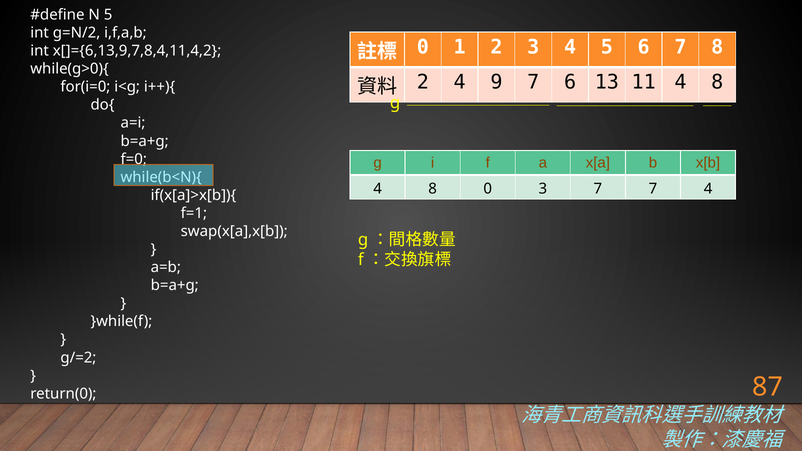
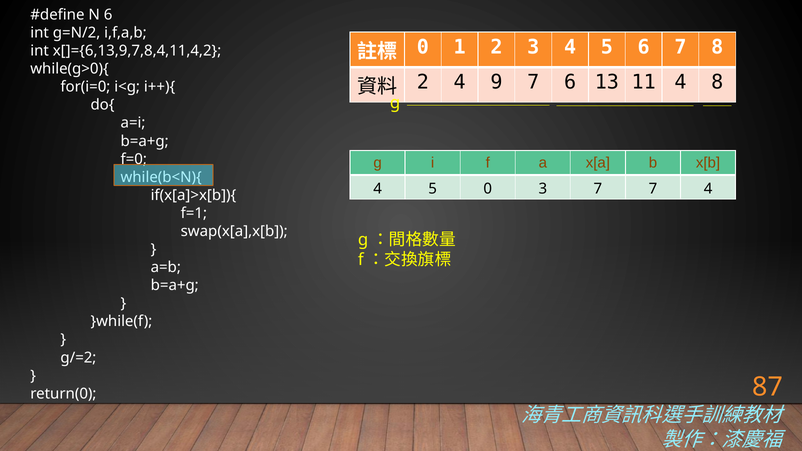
N 5: 5 -> 6
8 at (433, 189): 8 -> 5
